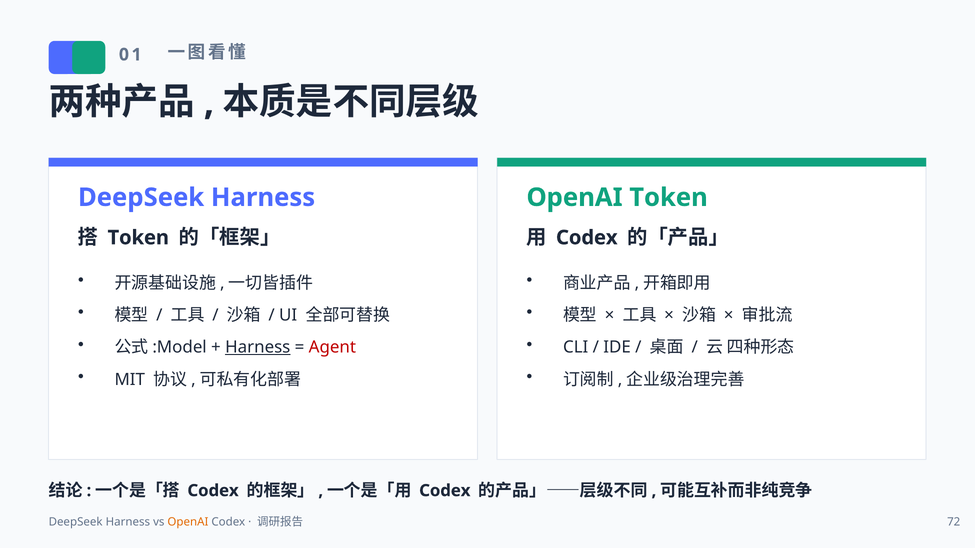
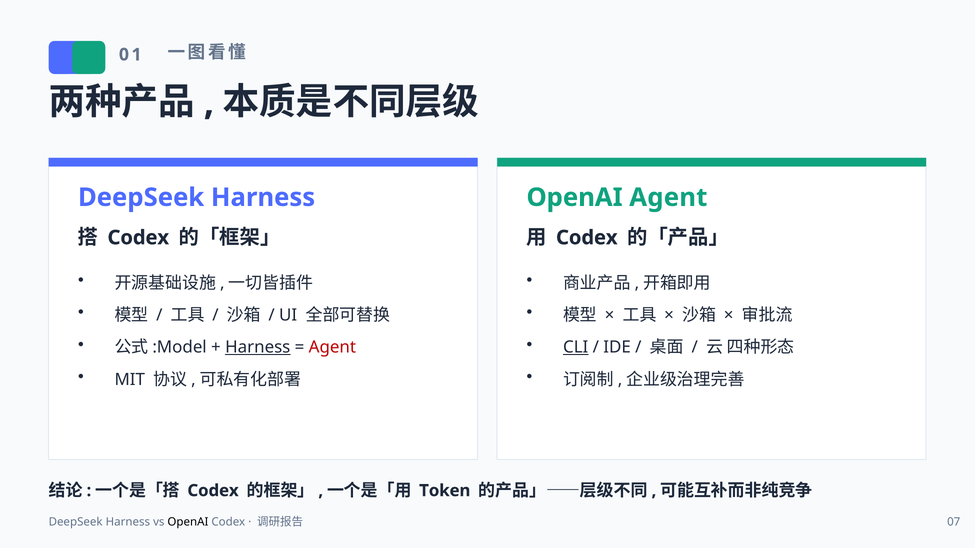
OpenAI Token: Token -> Agent
Token at (138, 238): Token -> Codex
CLI underline: none -> present
Codex at (445, 491): Codex -> Token
OpenAI at (188, 523) colour: orange -> black
72: 72 -> 07
